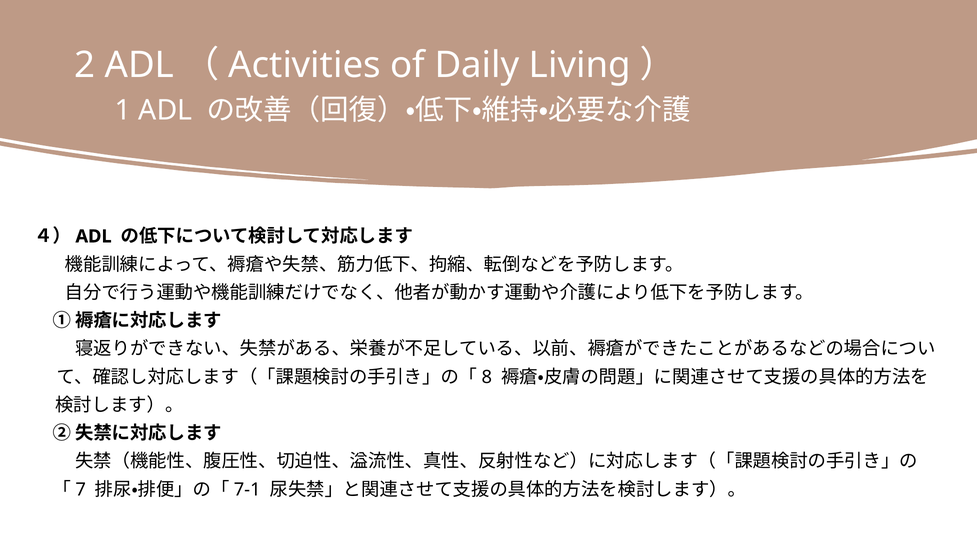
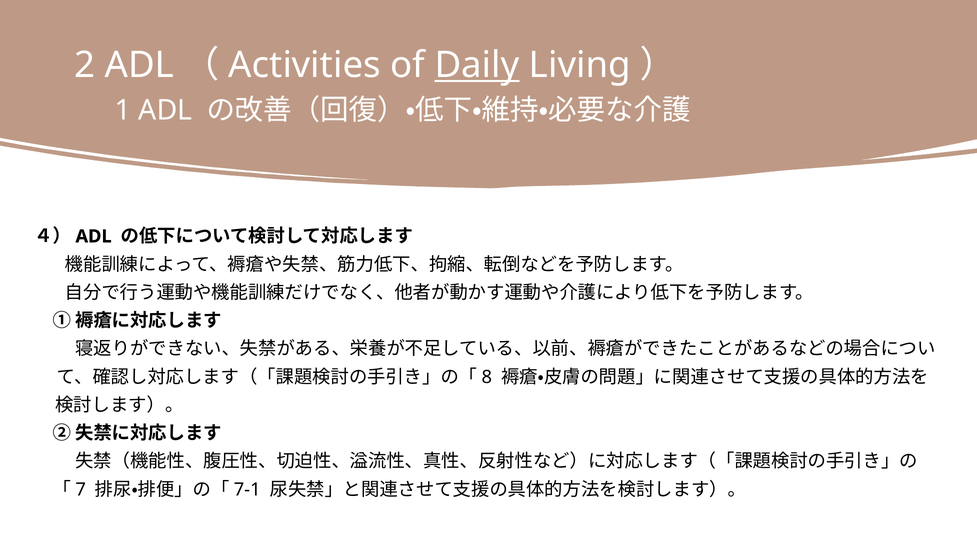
Daily underline: none -> present
